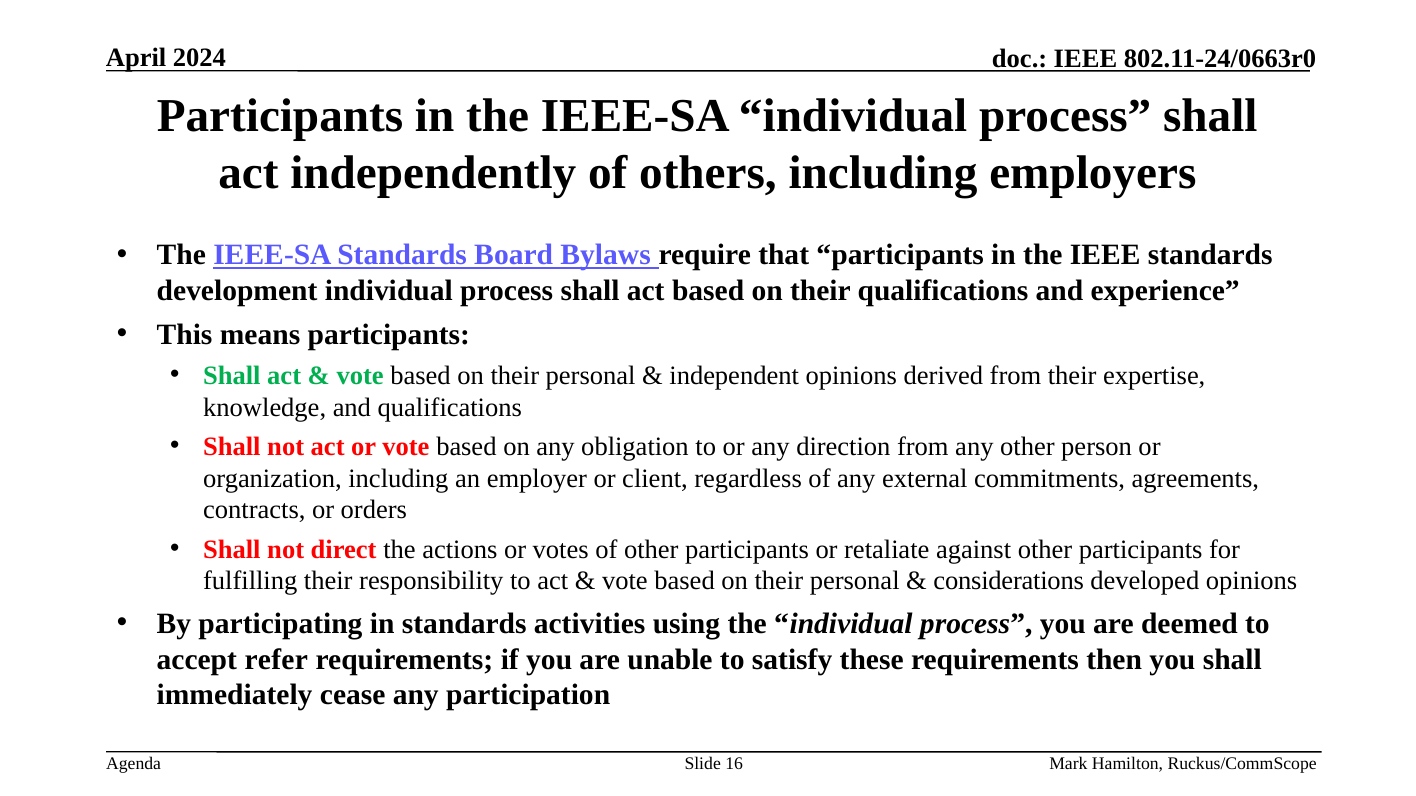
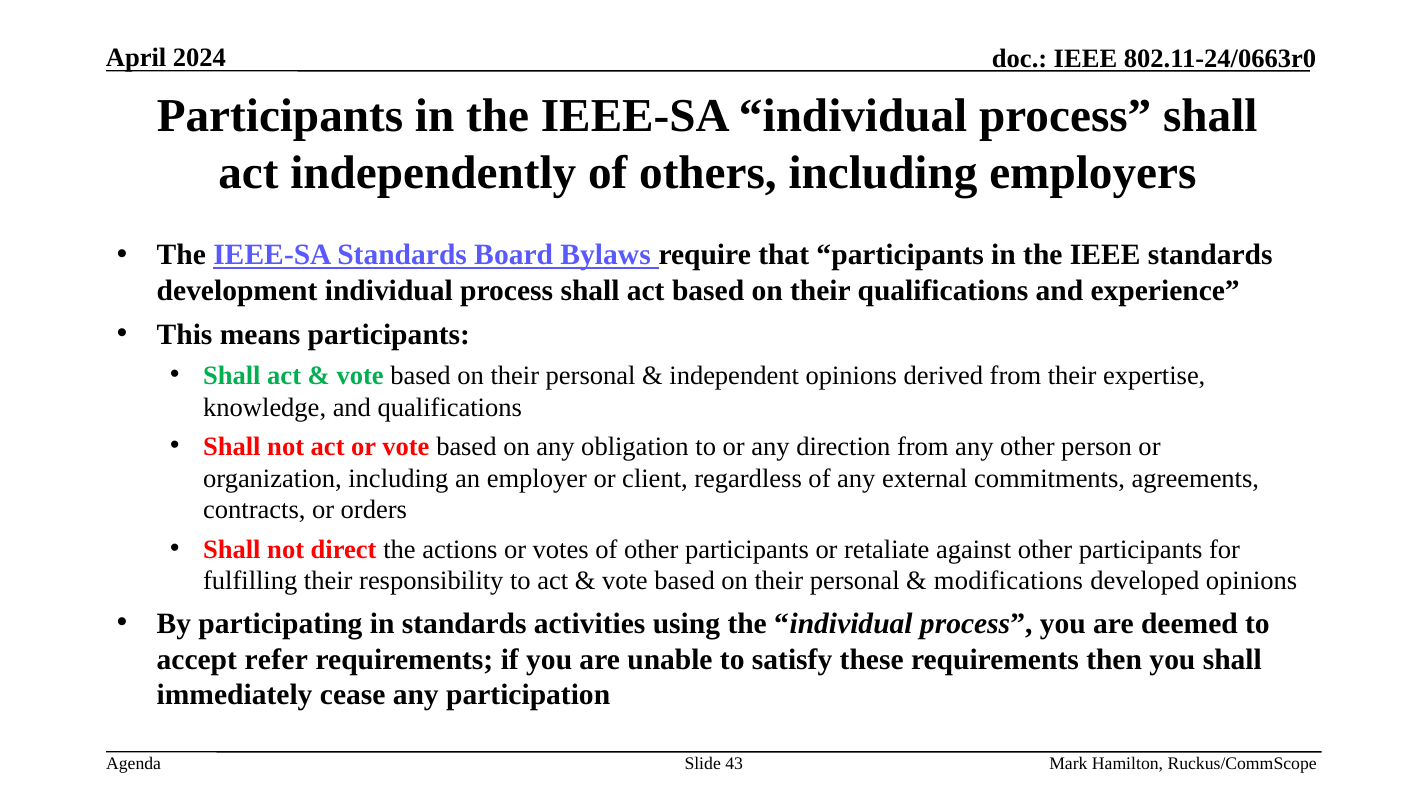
considerations: considerations -> modifications
16: 16 -> 43
